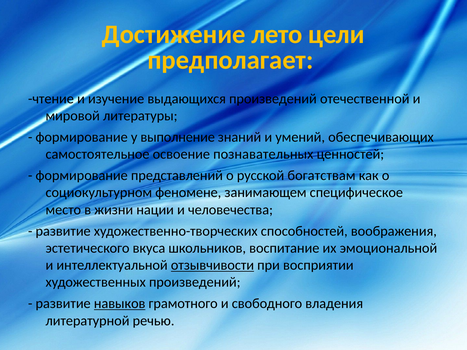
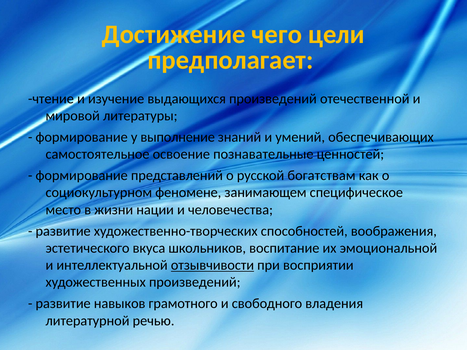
лето: лето -> чего
познавательных: познавательных -> познавательные
навыков underline: present -> none
